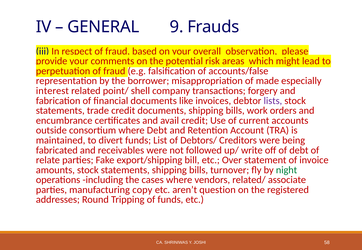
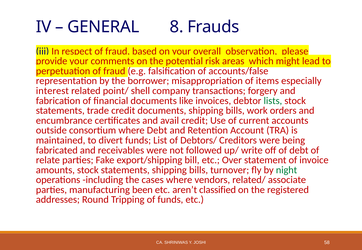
9: 9 -> 8
made: made -> items
lists colour: purple -> green
copy: copy -> been
question: question -> classified
